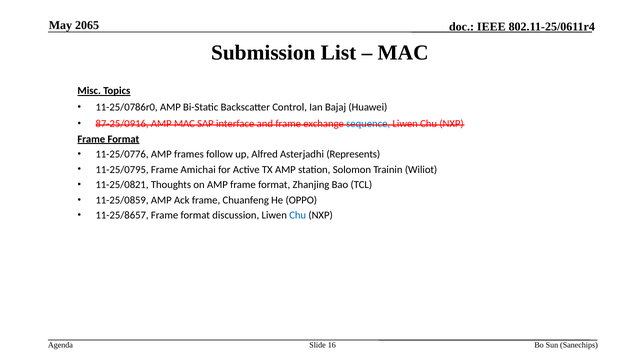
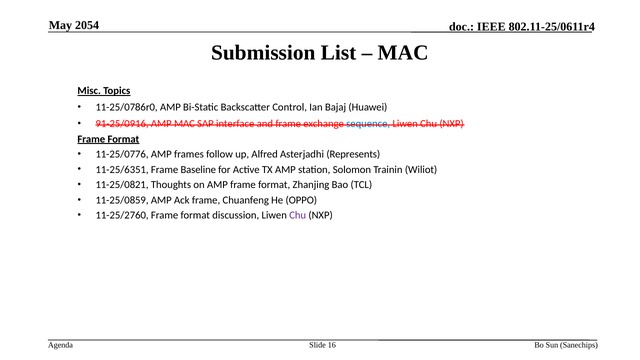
2065: 2065 -> 2054
87-25/0916: 87-25/0916 -> 91-25/0916
11-25/0795: 11-25/0795 -> 11-25/6351
Amichai: Amichai -> Baseline
11-25/8657: 11-25/8657 -> 11-25/2760
Chu at (298, 215) colour: blue -> purple
